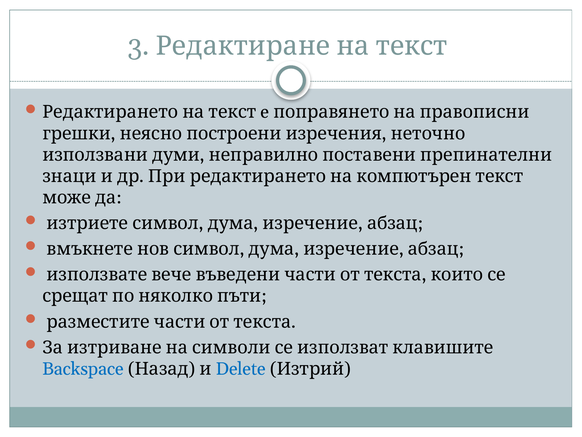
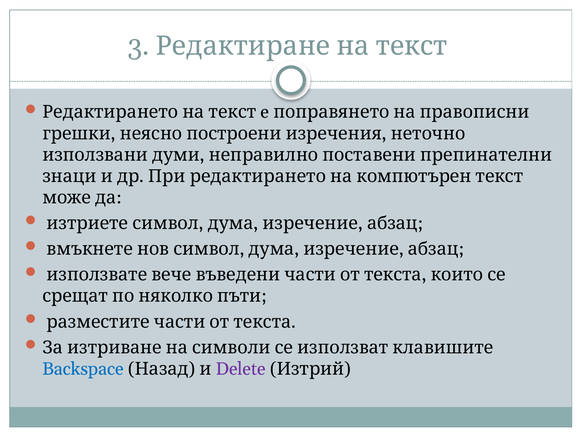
Delete colour: blue -> purple
